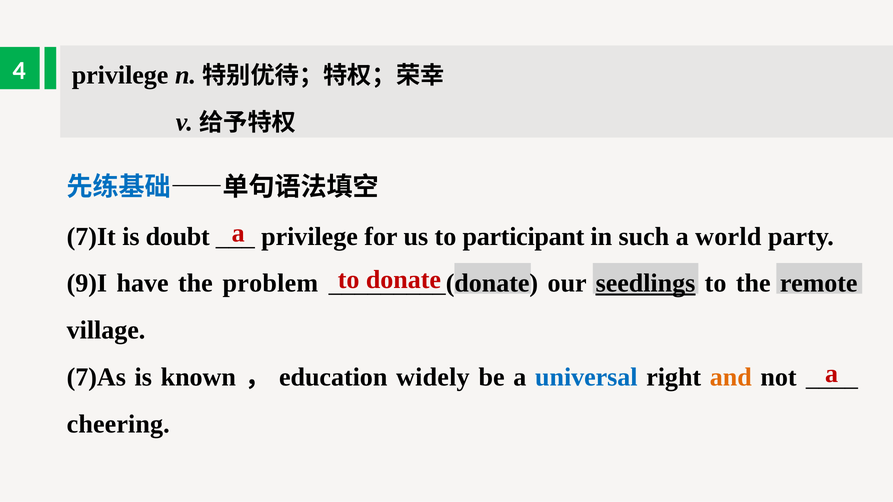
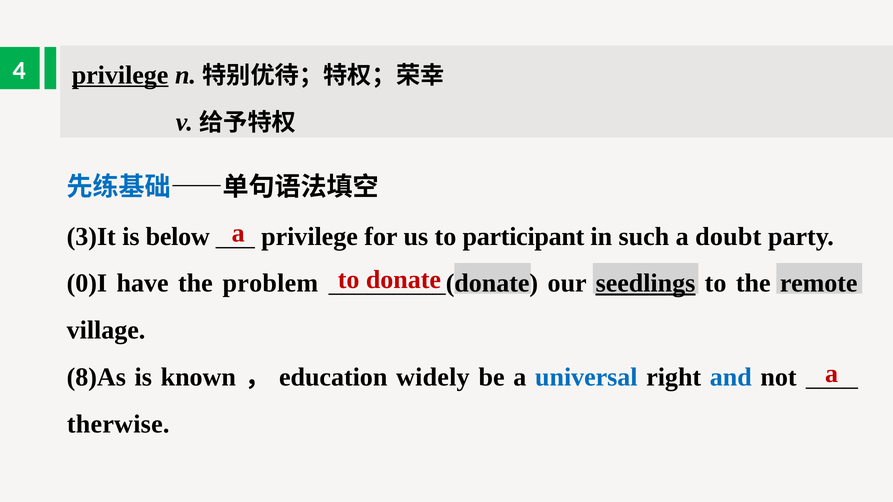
privilege at (120, 75) underline: none -> present
7)It: 7)It -> 3)It
doubt: doubt -> below
world: world -> doubt
9)I: 9)I -> 0)I
7)As: 7)As -> 8)As
and colour: orange -> blue
cheering: cheering -> therwise
